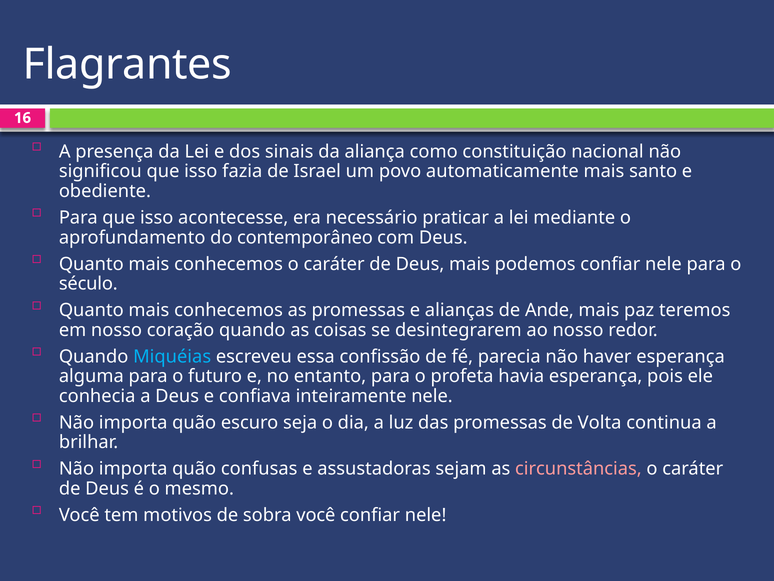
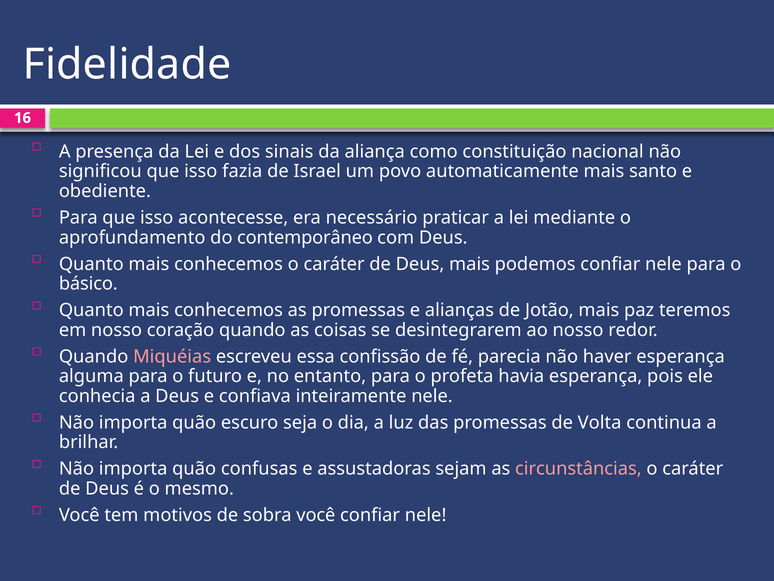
Flagrantes: Flagrantes -> Fidelidade
século: século -> básico
Ande: Ande -> Jotão
Miquéias colour: light blue -> pink
